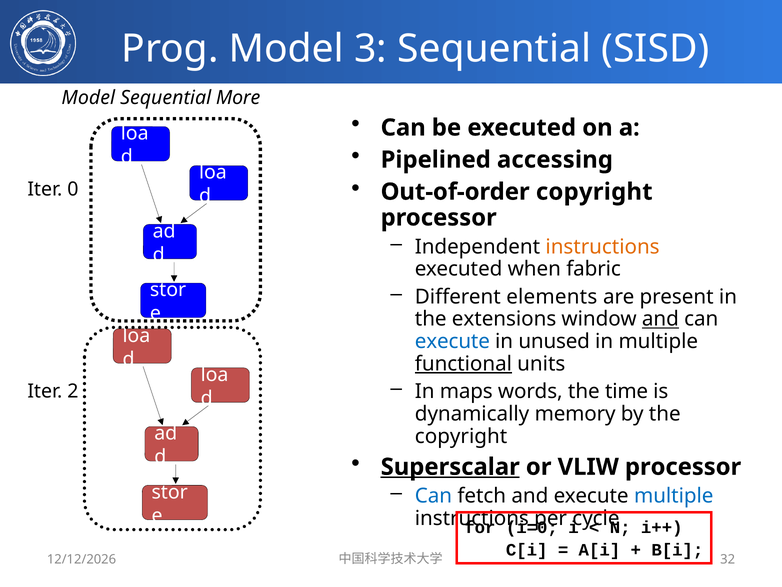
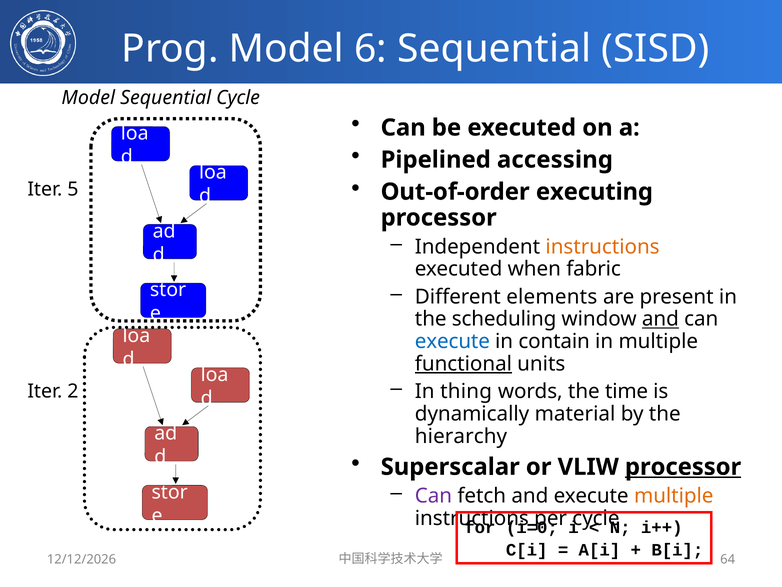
3: 3 -> 6
Sequential More: More -> Cycle
Out-of-order copyright: copyright -> executing
0: 0 -> 5
extensions: extensions -> scheduling
unused: unused -> contain
maps: maps -> thing
memory: memory -> material
copyright at (461, 436): copyright -> hierarchy
Superscalar underline: present -> none
processor at (683, 467) underline: none -> present
Can at (433, 496) colour: blue -> purple
multiple at (674, 496) colour: blue -> orange
32: 32 -> 64
